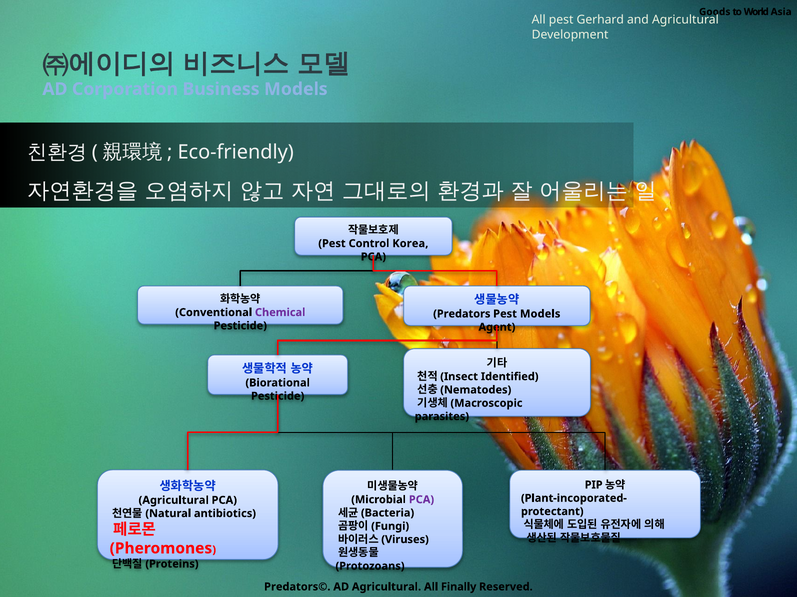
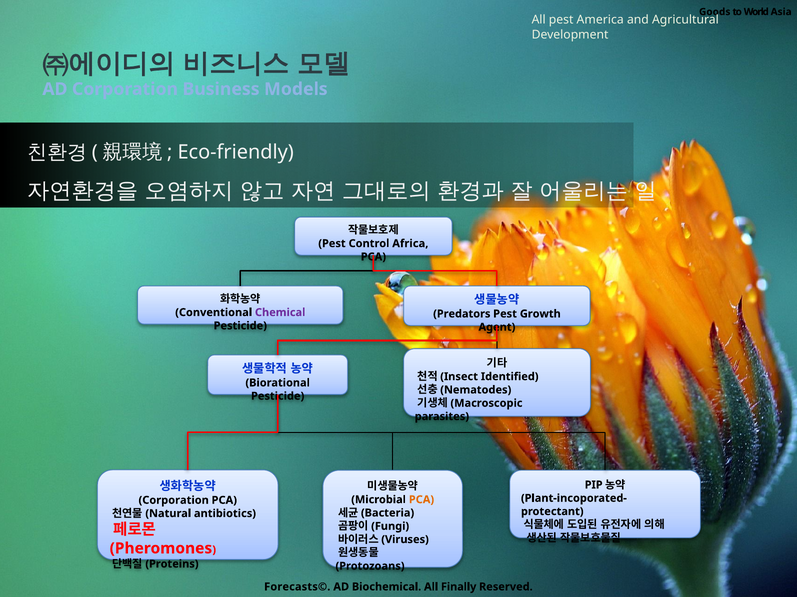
Gerhard: Gerhard -> America
Korea: Korea -> Africa
Pest Models: Models -> Growth
PCA at (421, 500) colour: purple -> orange
Agricultural at (174, 501): Agricultural -> Corporation
Predators©: Predators© -> Forecasts©
AD Agricultural: Agricultural -> Biochemical
